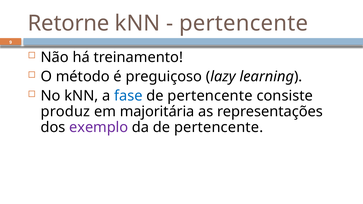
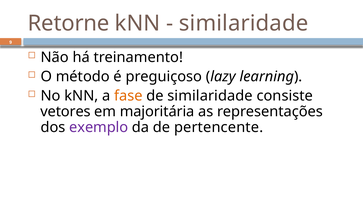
pertencente at (244, 23): pertencente -> similaridade
fase colour: blue -> orange
pertencente at (210, 96): pertencente -> similaridade
produz: produz -> vetores
